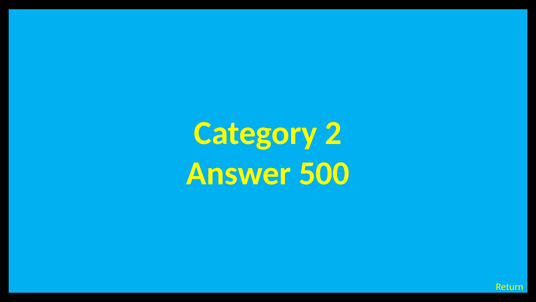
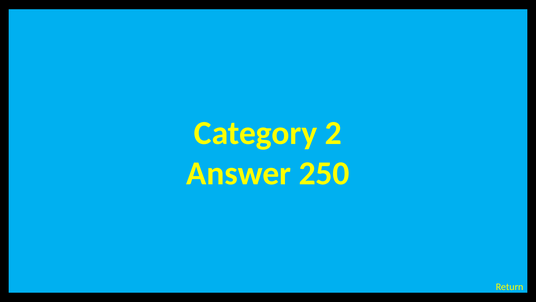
500: 500 -> 250
